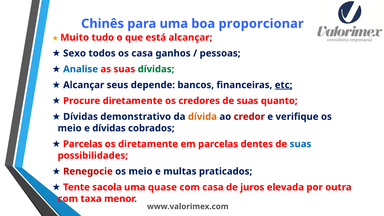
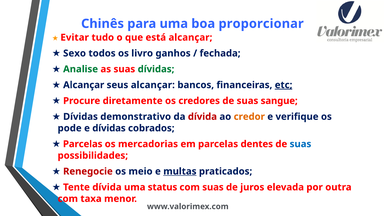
Muito: Muito -> Evitar
os casa: casa -> livro
pessoas: pessoas -> fechada
Analise colour: blue -> green
seus depende: depende -> alcançar
quanto: quanto -> sangue
dívida at (202, 117) colour: orange -> red
credor colour: red -> orange
meio at (70, 128): meio -> pode
os diretamente: diretamente -> mercadorias
multas underline: none -> present
Tente sacola: sacola -> dívida
quase: quase -> status
com casa: casa -> suas
